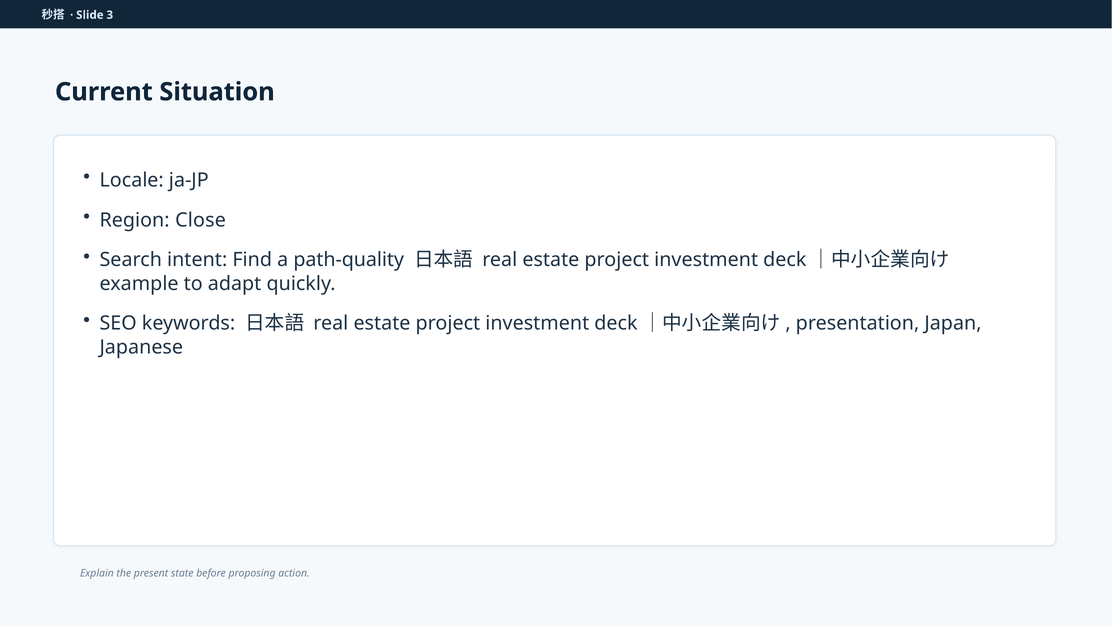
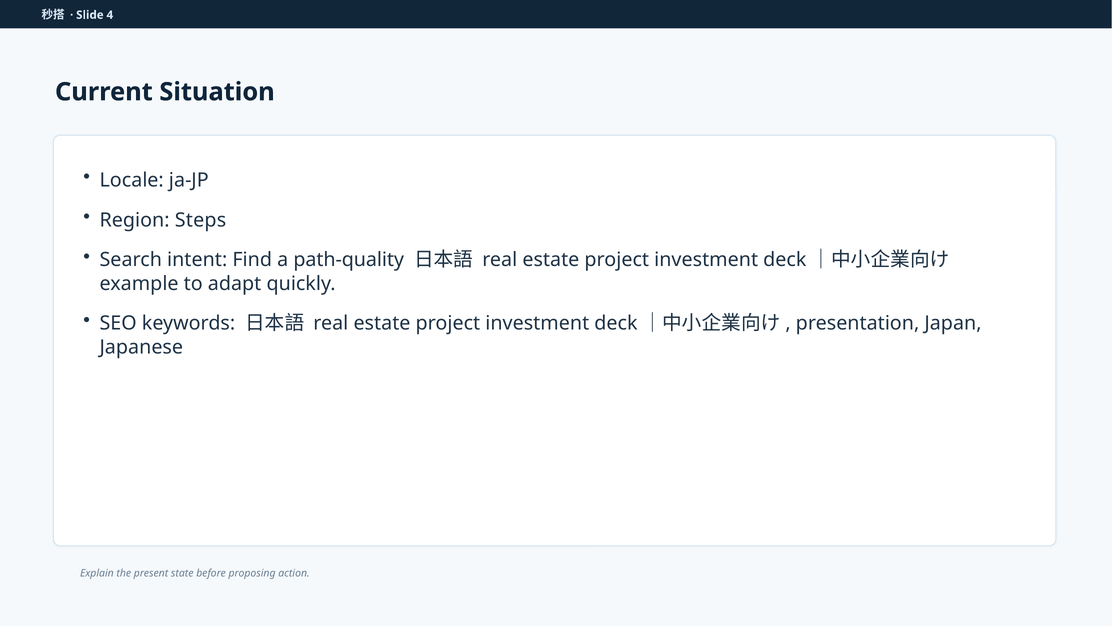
3: 3 -> 4
Close: Close -> Steps
